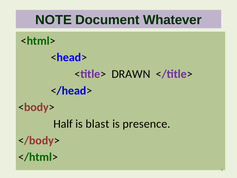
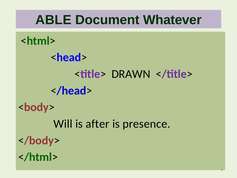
NOTE: NOTE -> ABLE
Half: Half -> Will
blast: blast -> after
